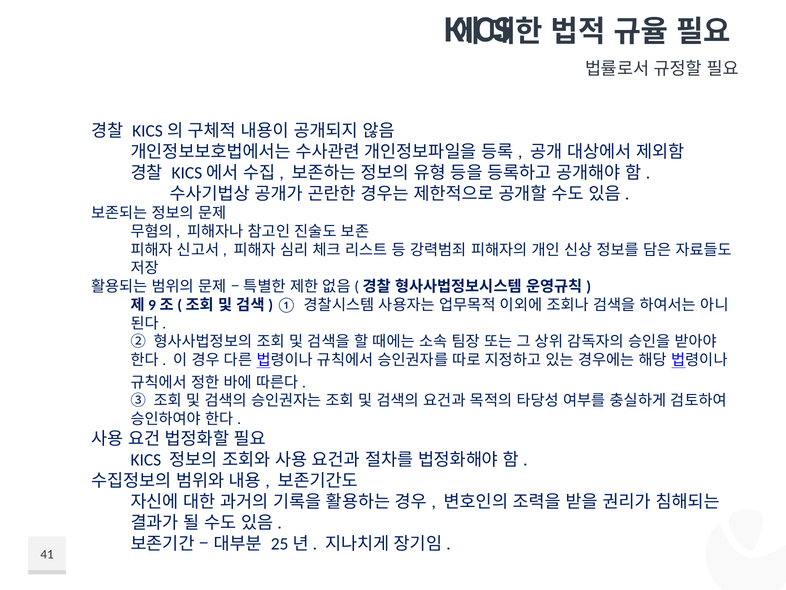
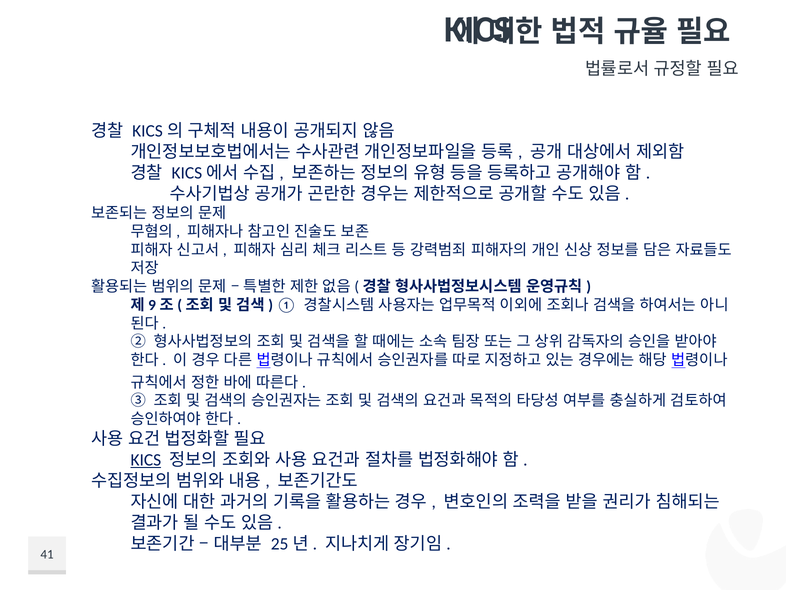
KICS at (146, 460) underline: none -> present
